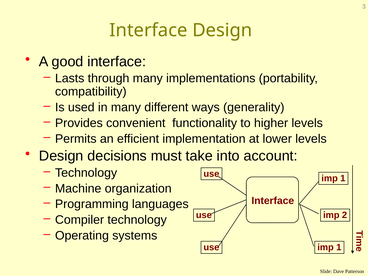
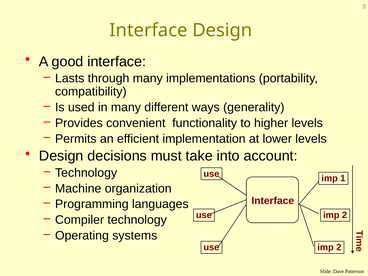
1 at (339, 247): 1 -> 2
